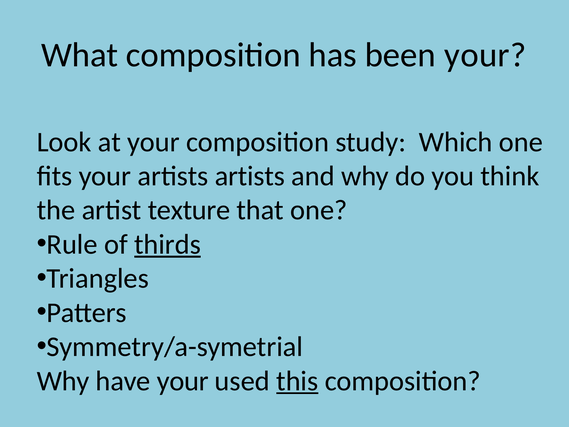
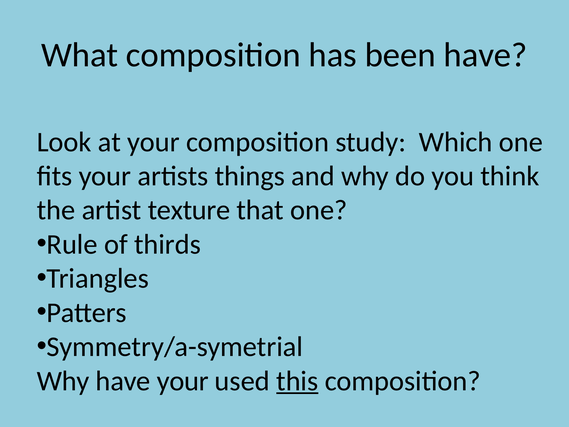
been your: your -> have
artists artists: artists -> things
thirds underline: present -> none
